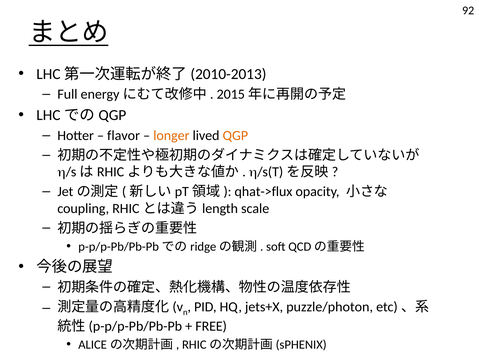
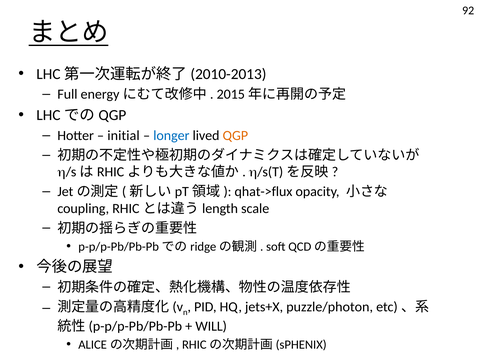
flavor: flavor -> initial
longer colour: orange -> blue
FREE: FREE -> WILL
